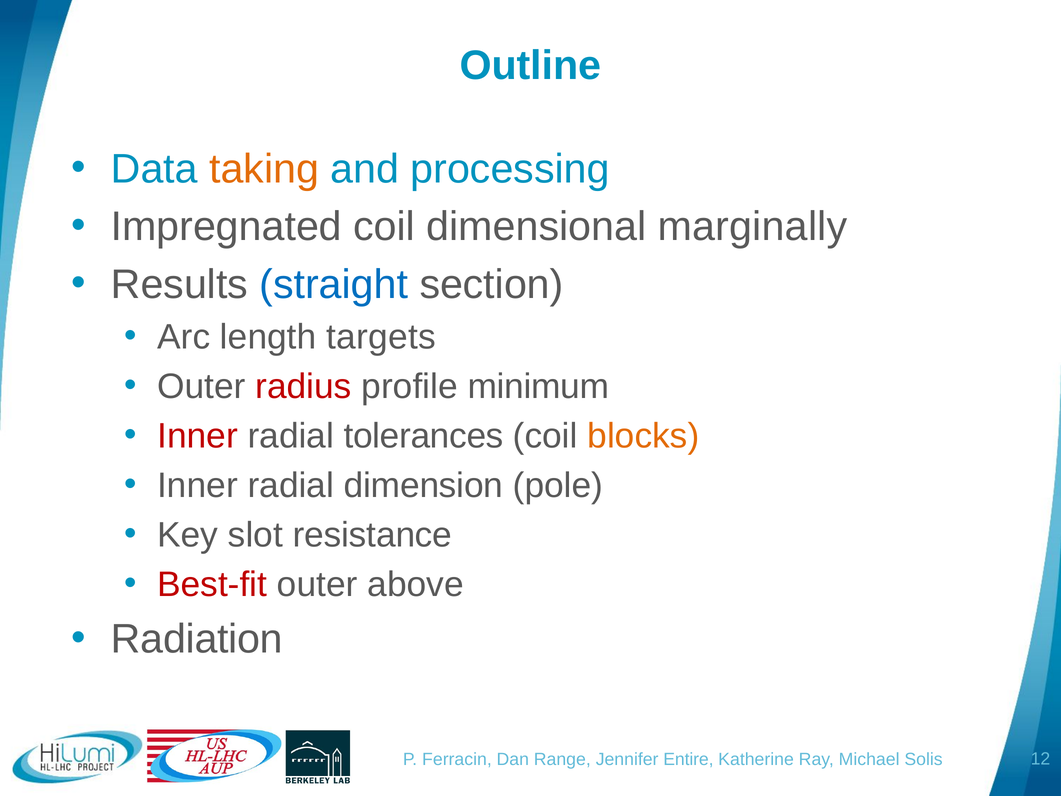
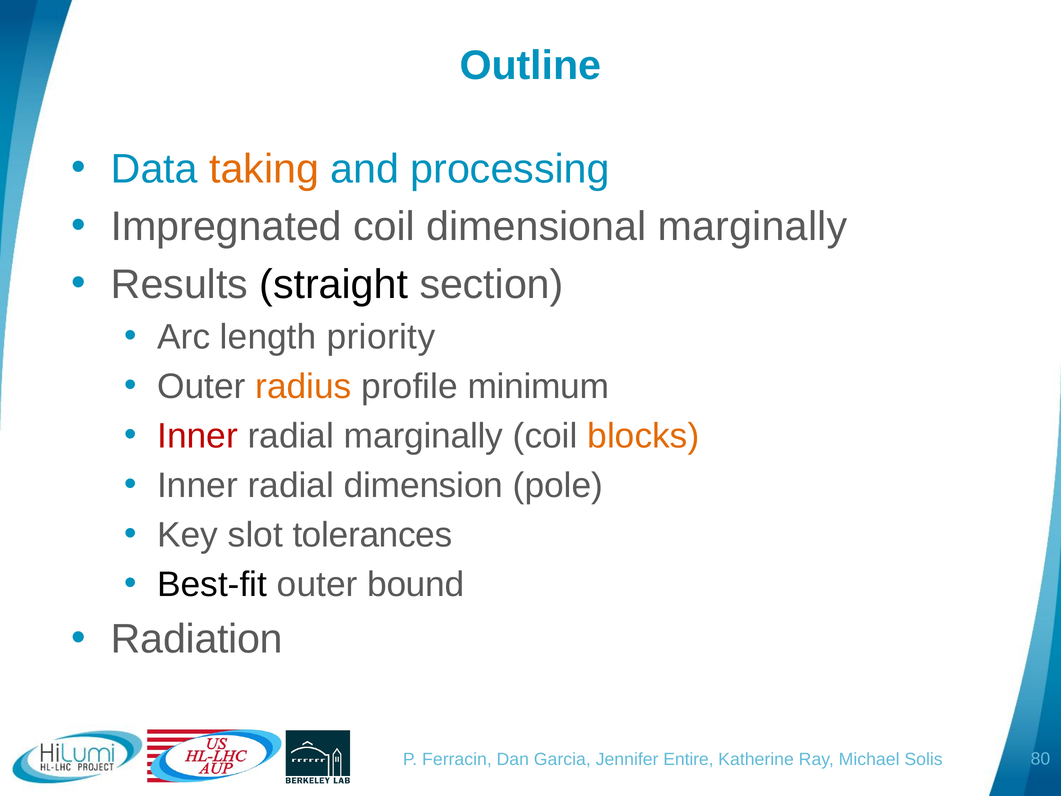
straight colour: blue -> black
targets: targets -> priority
radius colour: red -> orange
radial tolerances: tolerances -> marginally
resistance: resistance -> tolerances
Best-fit colour: red -> black
above: above -> bound
Range: Range -> Garcia
12: 12 -> 80
